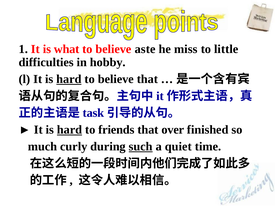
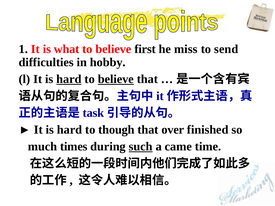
aste: aste -> first
little: little -> send
believe at (116, 79) underline: none -> present
hard at (70, 130) underline: present -> none
friends: friends -> though
curly: curly -> times
quiet: quiet -> came
